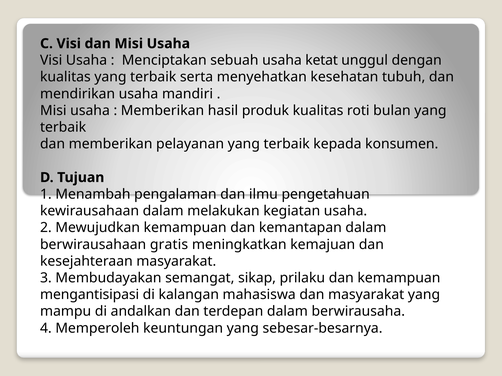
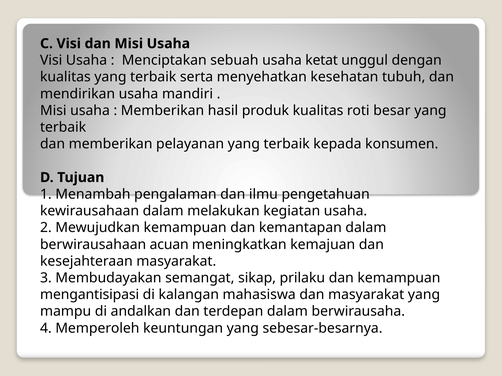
bulan: bulan -> besar
gratis: gratis -> acuan
